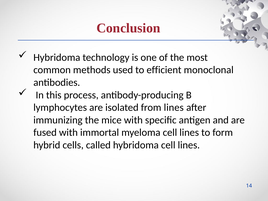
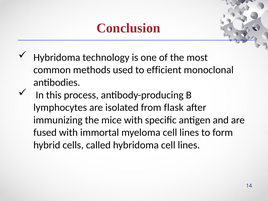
from lines: lines -> flask
